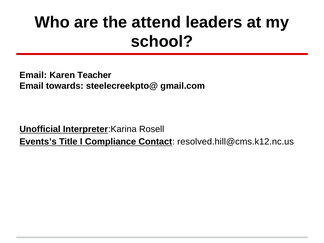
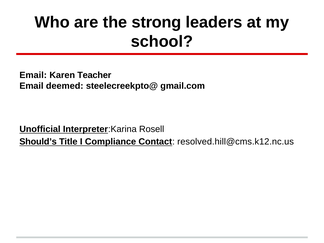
attend: attend -> strong
towards: towards -> deemed
Events’s: Events’s -> Should’s
